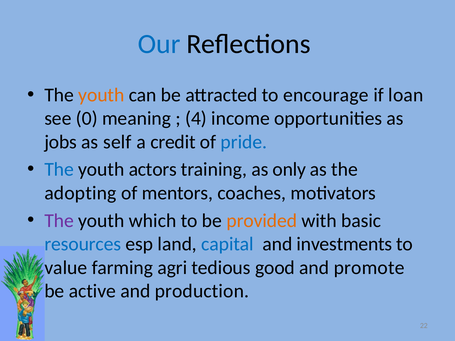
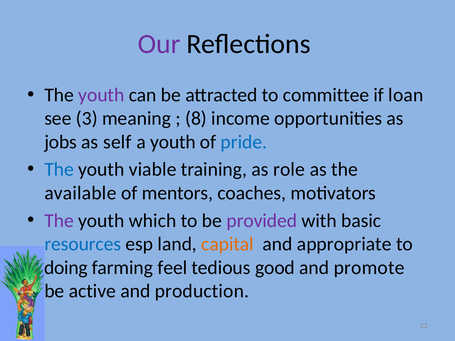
Our colour: blue -> purple
youth at (101, 95) colour: orange -> purple
encourage: encourage -> committee
0: 0 -> 3
4: 4 -> 8
a credit: credit -> youth
actors: actors -> viable
only: only -> role
adopting: adopting -> available
provided colour: orange -> purple
capital colour: blue -> orange
investments: investments -> appropriate
value: value -> doing
agri: agri -> feel
